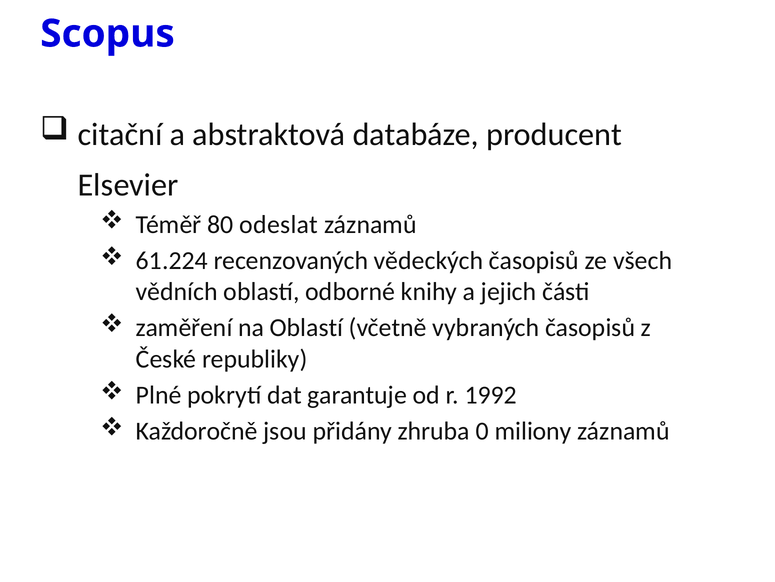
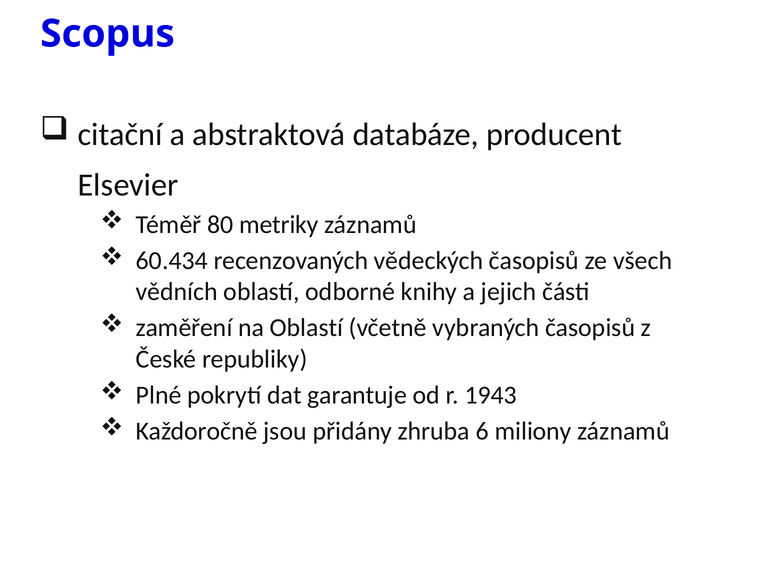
odeslat: odeslat -> metriky
61.224: 61.224 -> 60.434
1992: 1992 -> 1943
0: 0 -> 6
